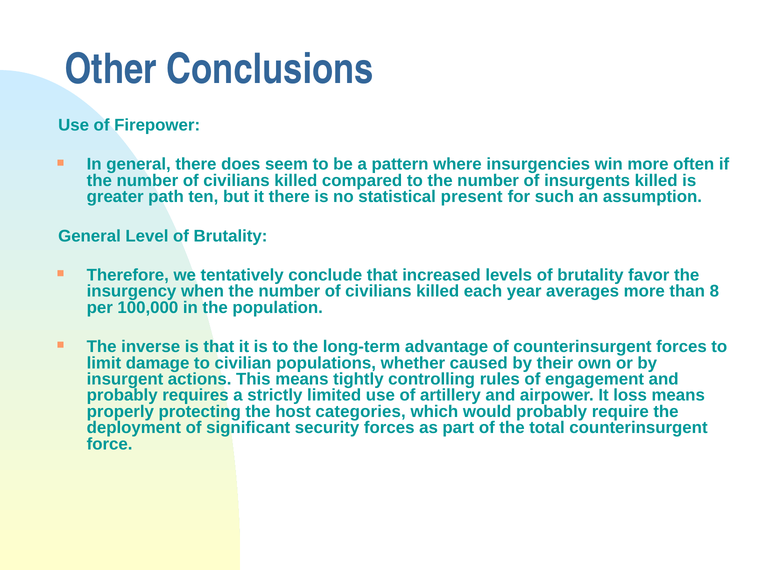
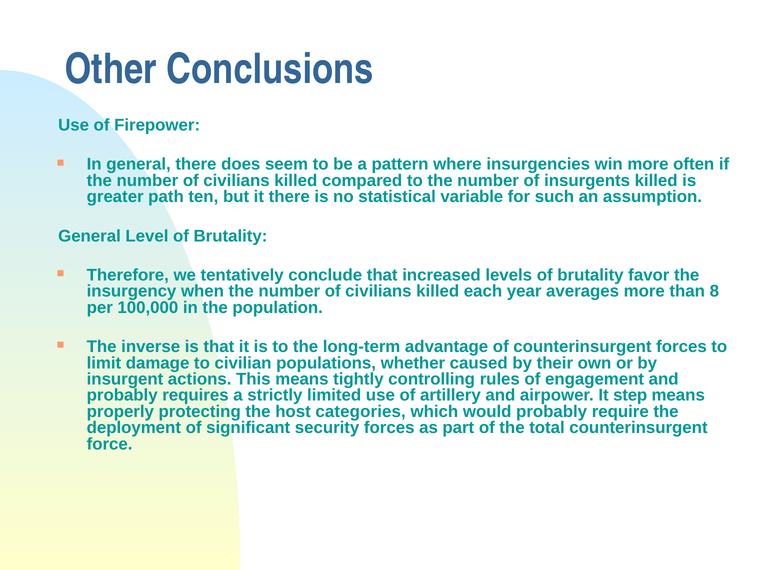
present: present -> variable
loss: loss -> step
